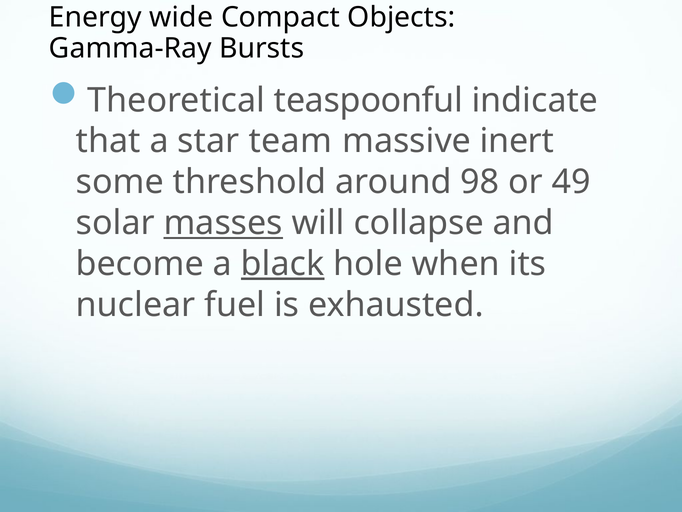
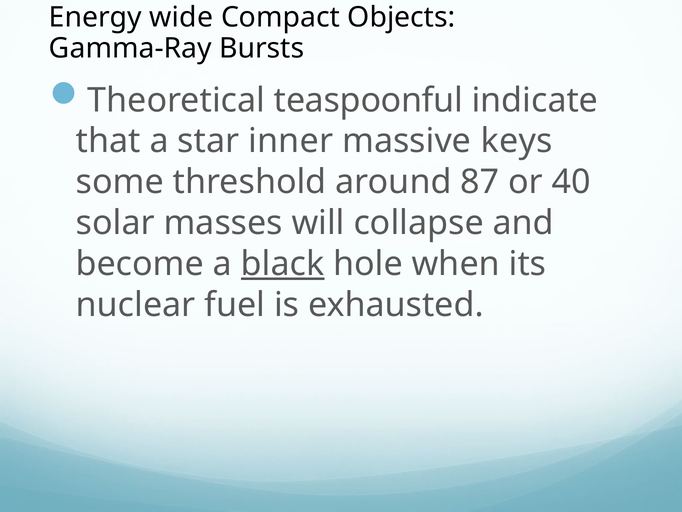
team: team -> inner
inert: inert -> keys
98: 98 -> 87
49: 49 -> 40
masses underline: present -> none
